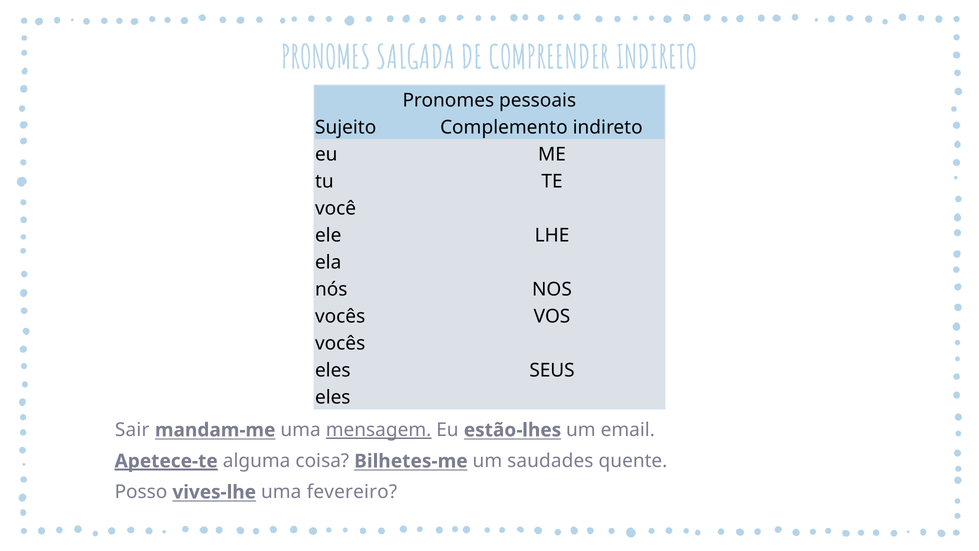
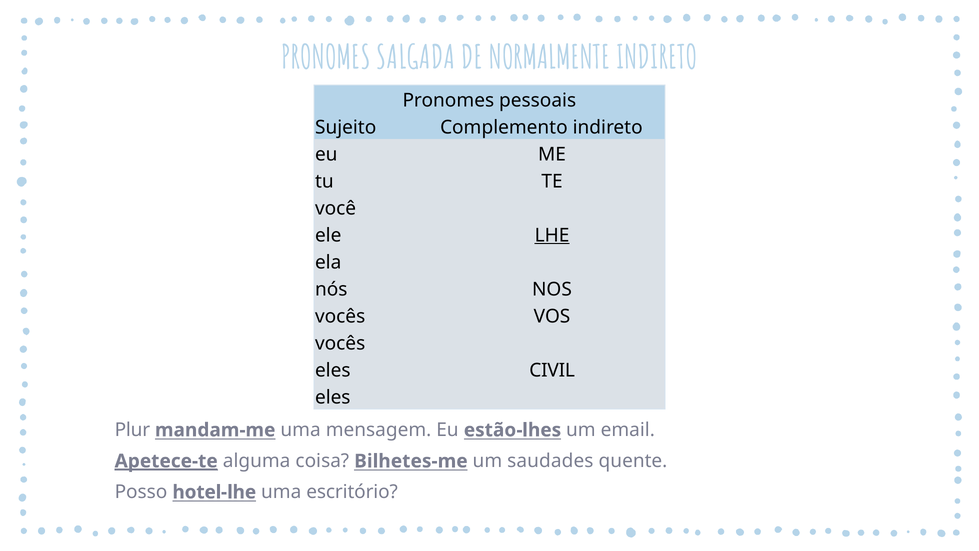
COMPREENDER: COMPREENDER -> NORMALMENTE
LHE underline: none -> present
SEUS: SEUS -> CIVIL
Sair: Sair -> Plur
mensagem underline: present -> none
vives-lhe: vives-lhe -> hotel-lhe
fevereiro: fevereiro -> escritório
